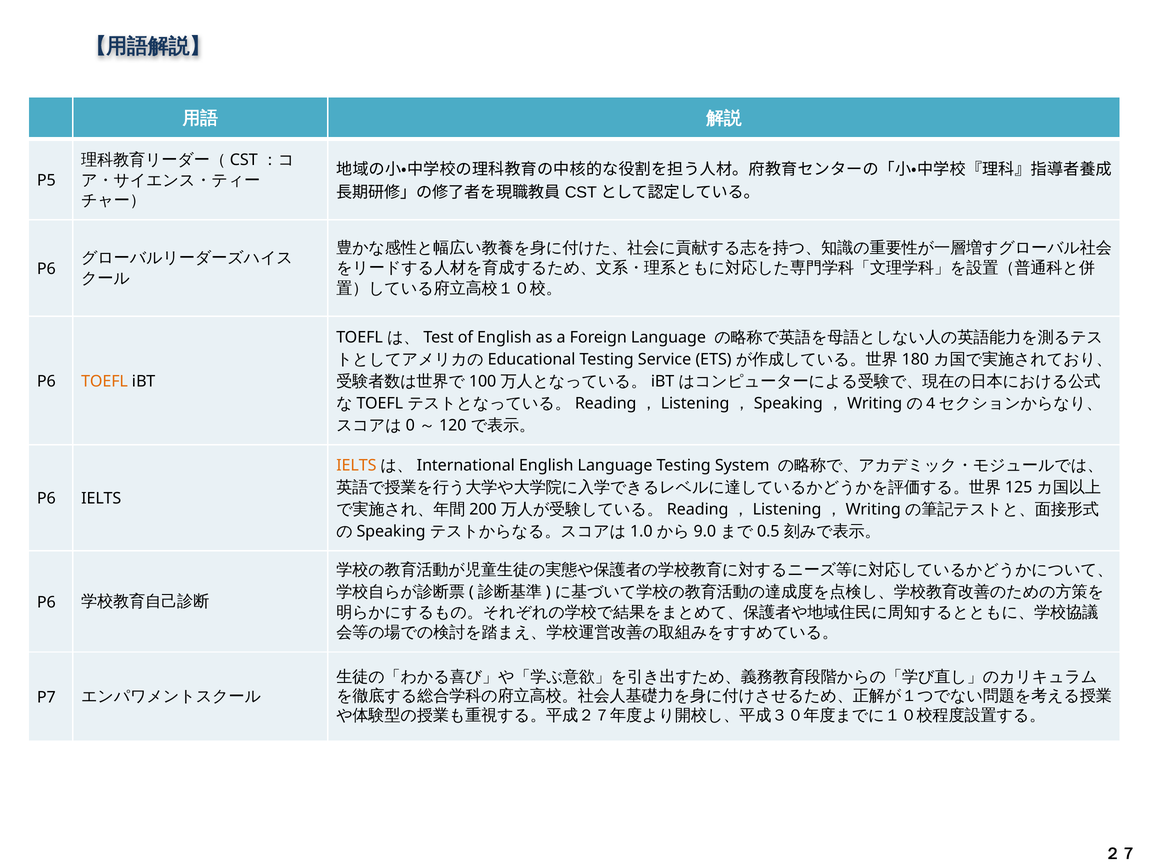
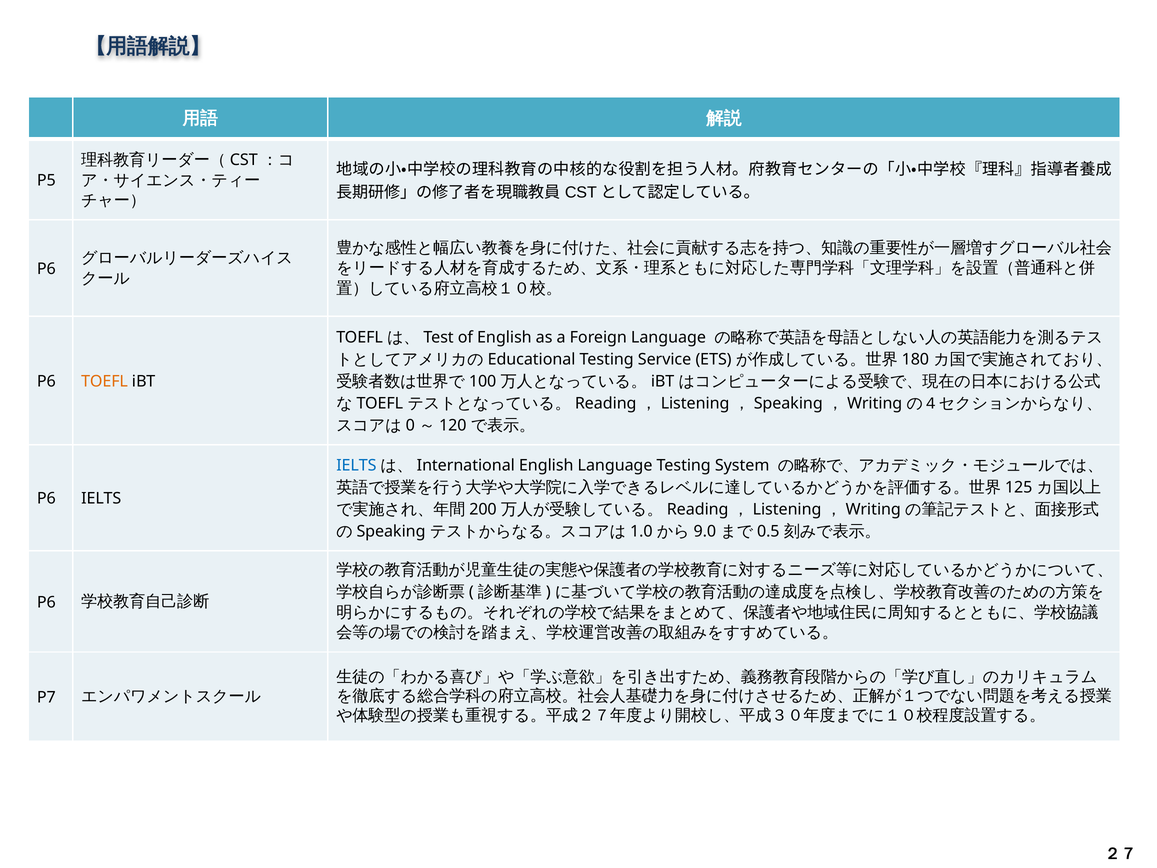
IELTS at (356, 465) colour: orange -> blue
